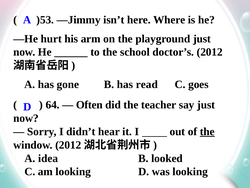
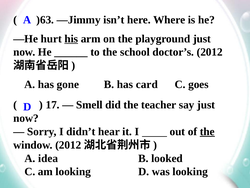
)53: )53 -> )63
his underline: none -> present
read: read -> card
64: 64 -> 17
Often: Often -> Smell
